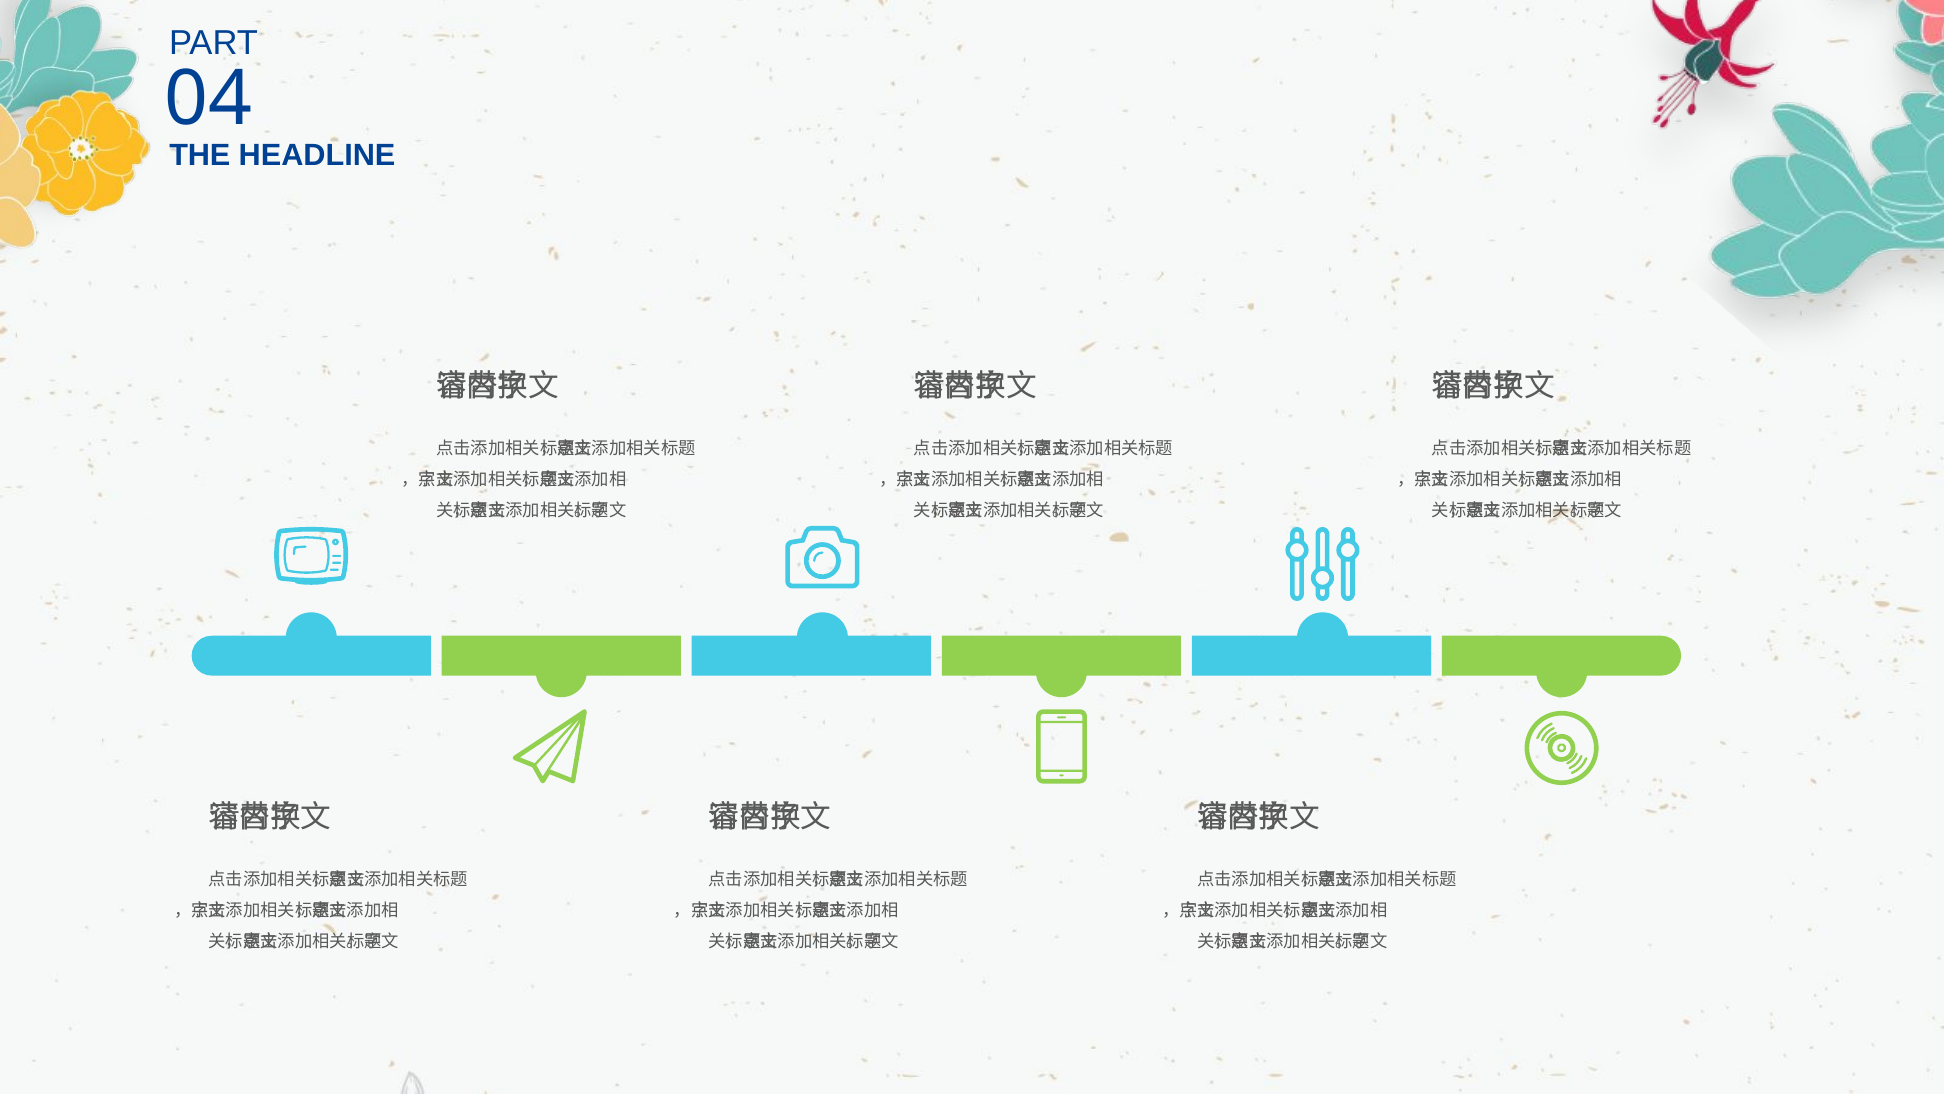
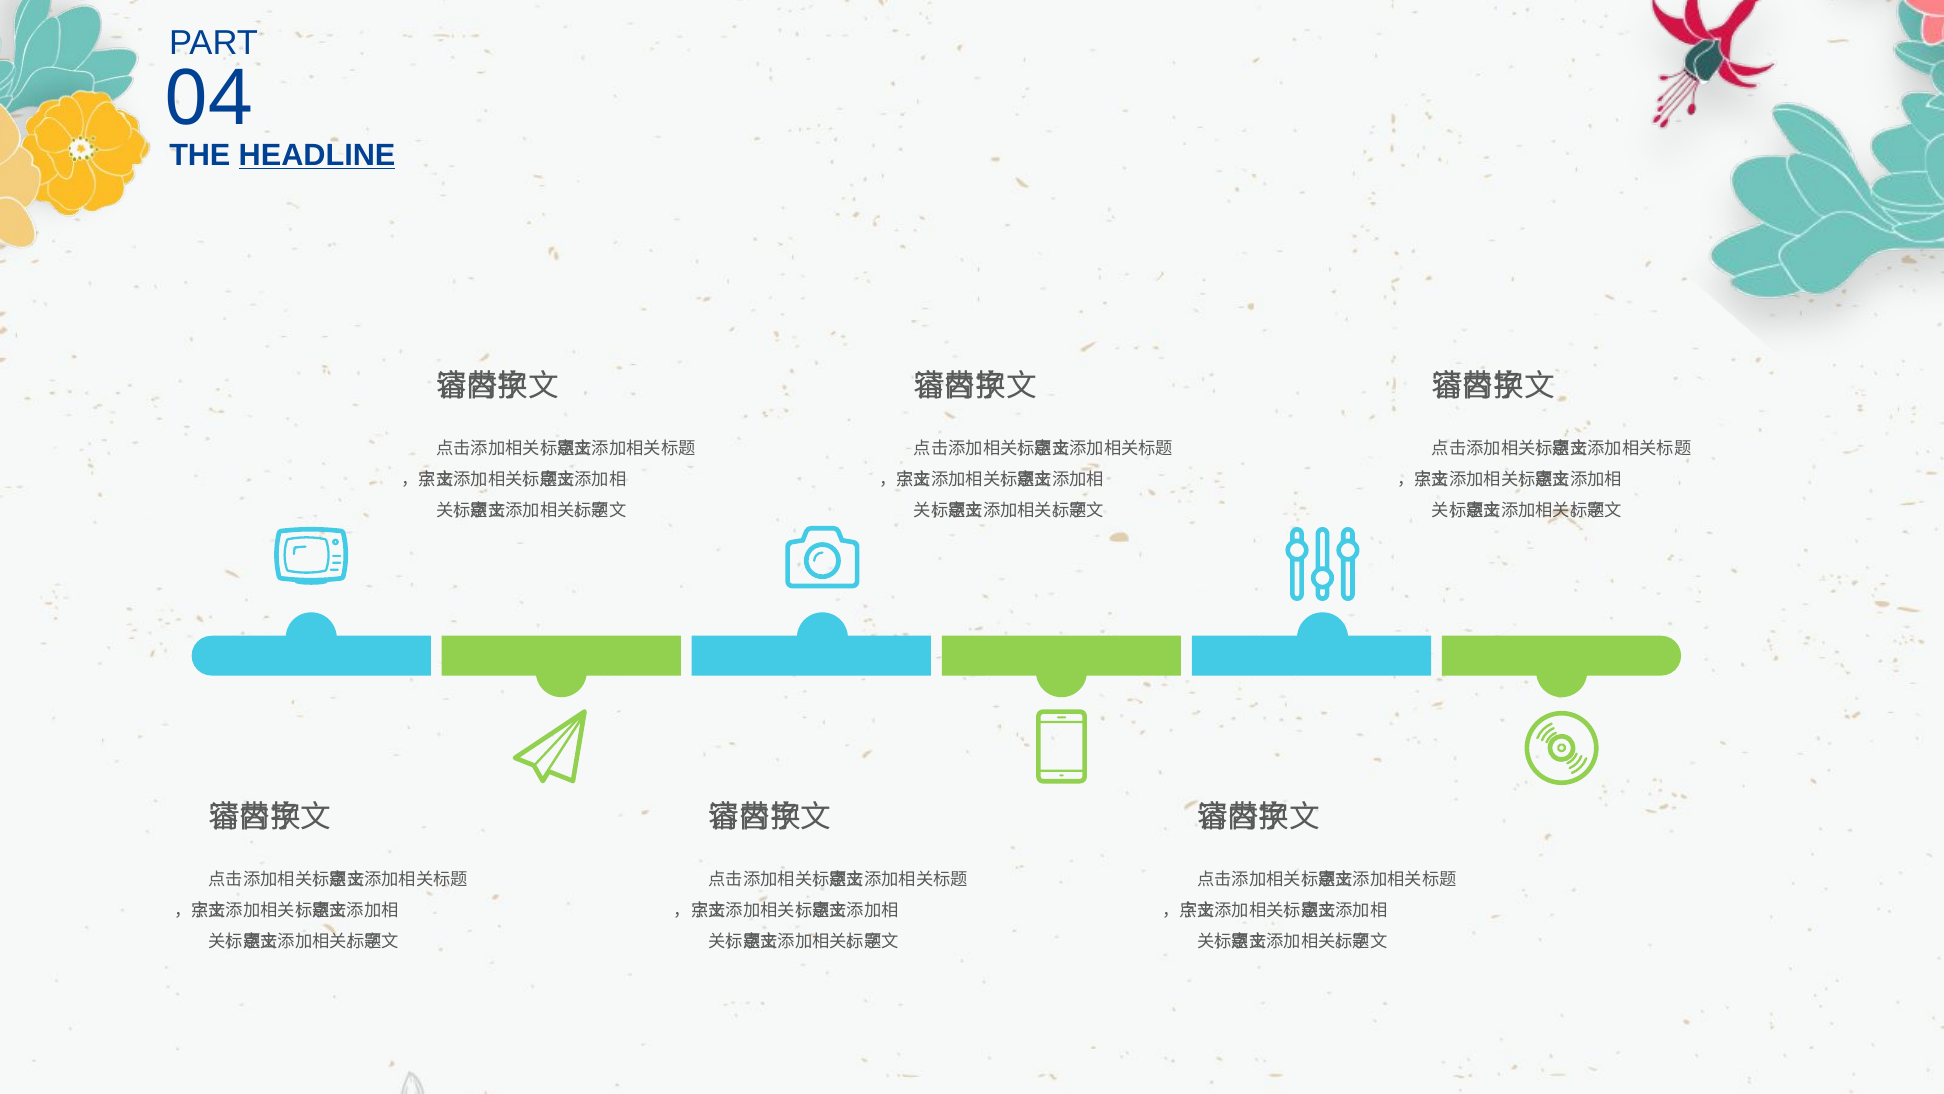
HEADLINE underline: none -> present
